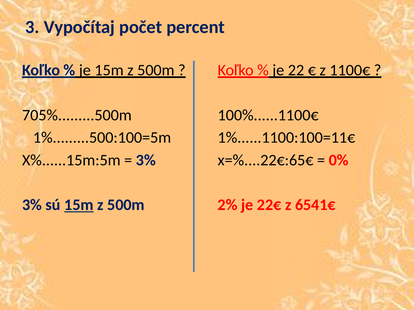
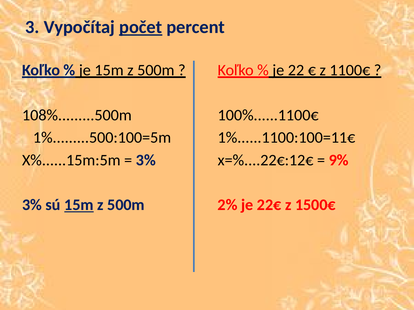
počet underline: none -> present
705%.........500m: 705%.........500m -> 108%.........500m
x=%....22€:65€: x=%....22€:65€ -> x=%....22€:12€
0%: 0% -> 9%
6541€: 6541€ -> 1500€
